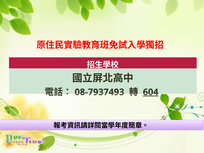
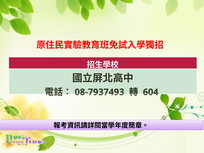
604 underline: present -> none
